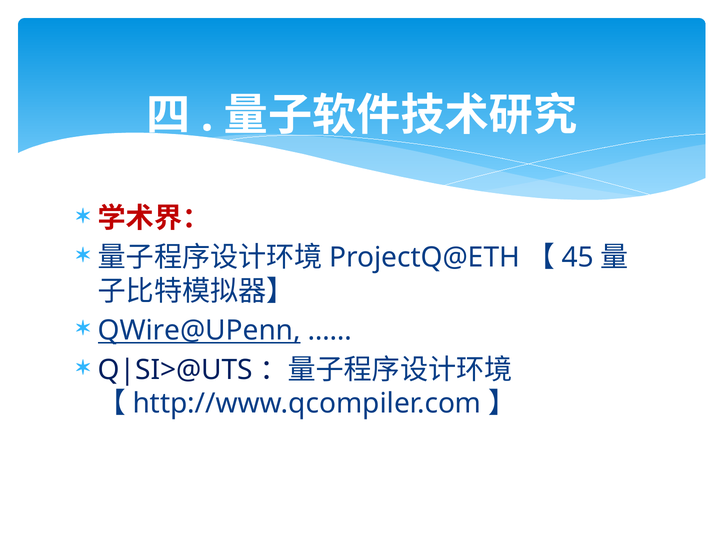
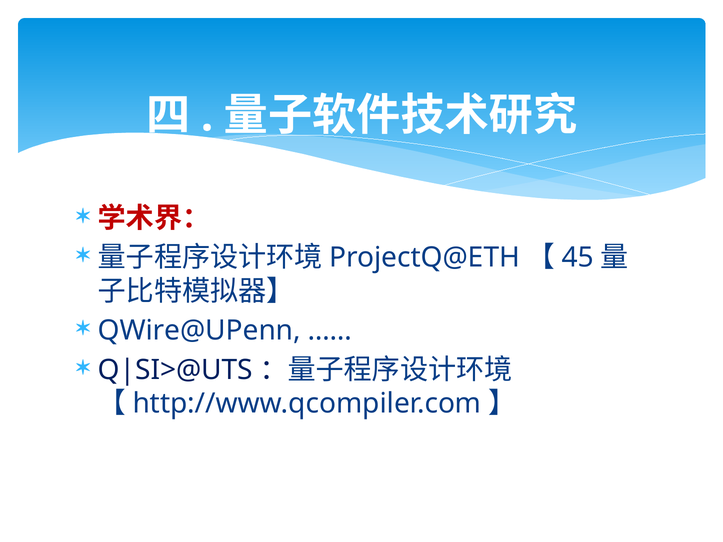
QWire@UPenn underline: present -> none
